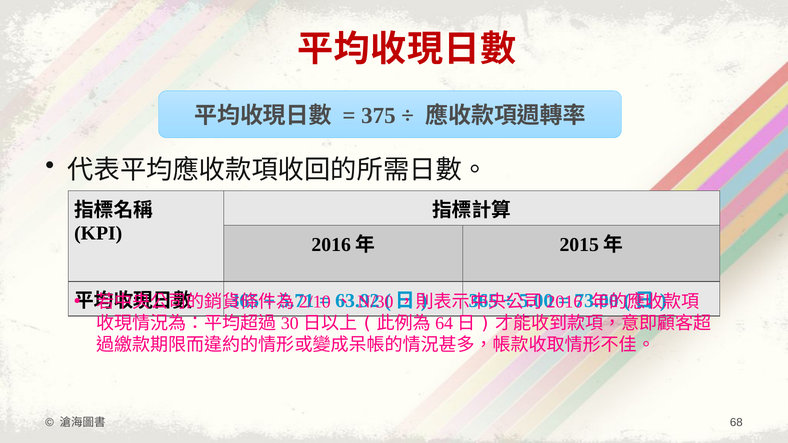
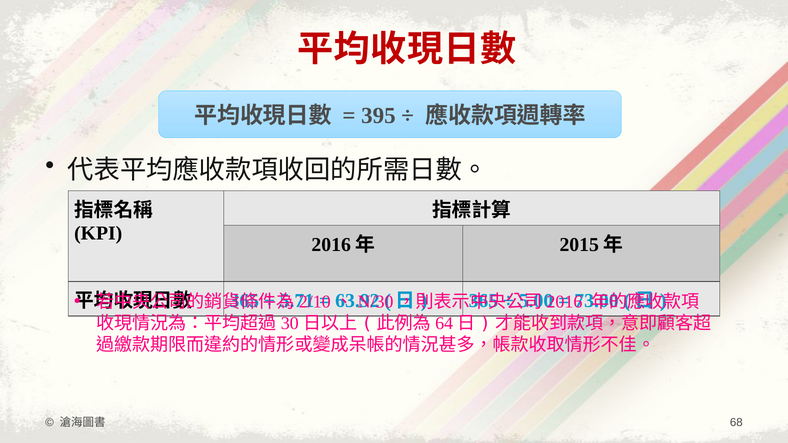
375: 375 -> 395
